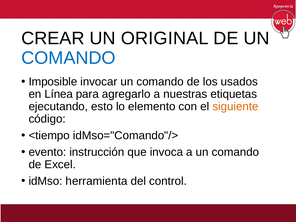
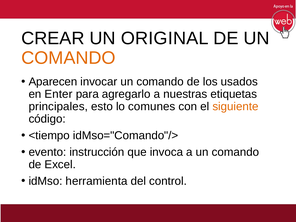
COMANDO at (68, 58) colour: blue -> orange
Imposible: Imposible -> Aparecen
Línea: Línea -> Enter
ejecutando: ejecutando -> principales
elemento: elemento -> comunes
